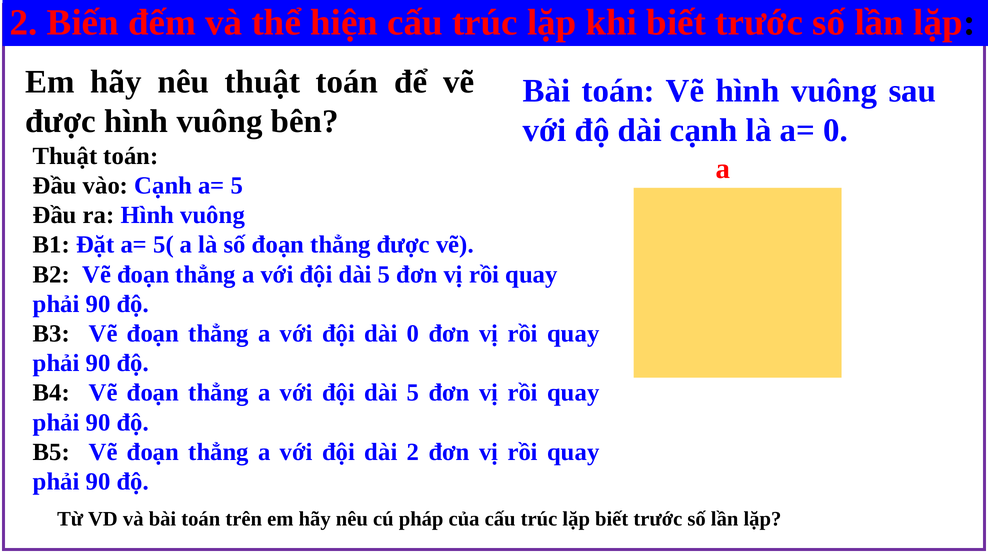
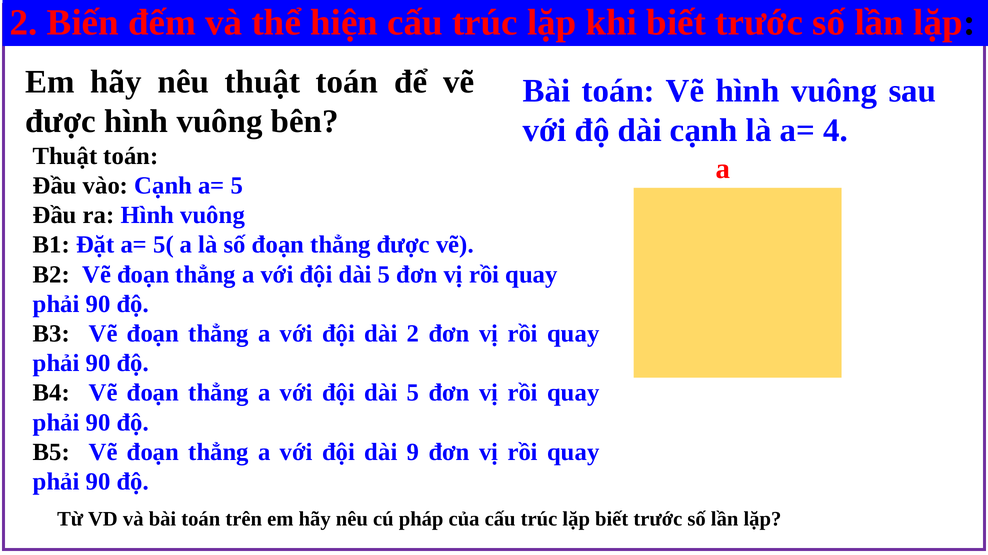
a= 0: 0 -> 4
dài 0: 0 -> 2
dài 2: 2 -> 9
